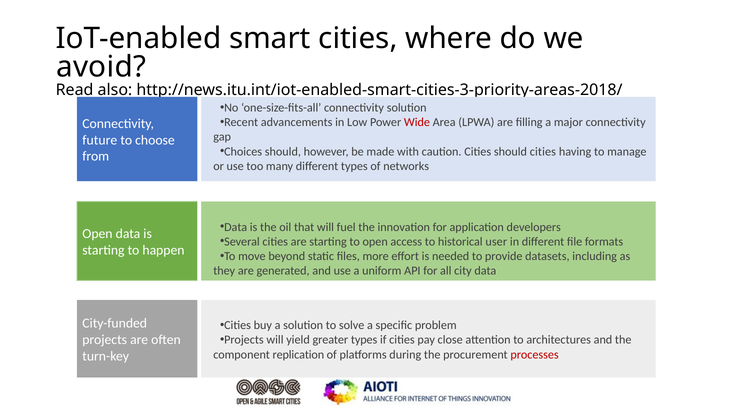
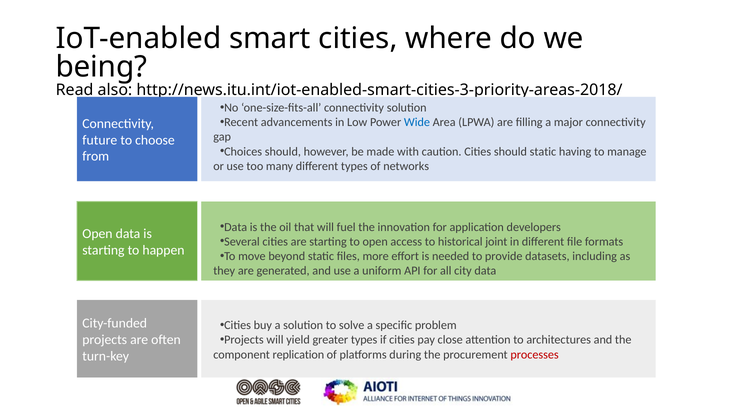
avoid: avoid -> being
Wide colour: red -> blue
should cities: cities -> static
user: user -> joint
